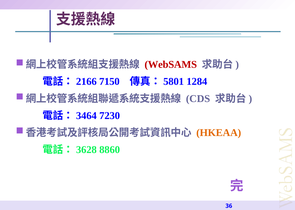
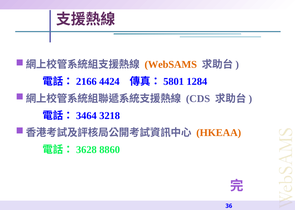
WebSAMS colour: red -> orange
7150: 7150 -> 4424
7230: 7230 -> 3218
